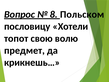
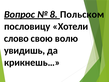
топот: топот -> слово
предмет: предмет -> увидишь
